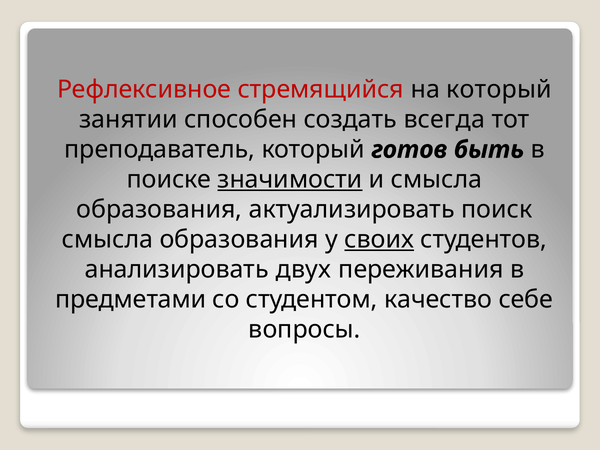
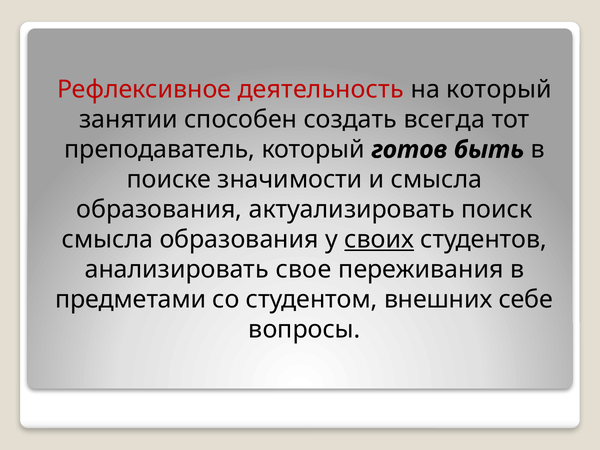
стремящийся: стремящийся -> деятельность
значимости underline: present -> none
двух: двух -> свое
качество: качество -> внешних
